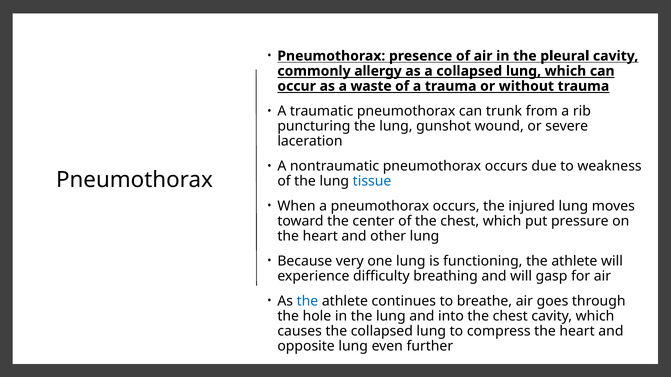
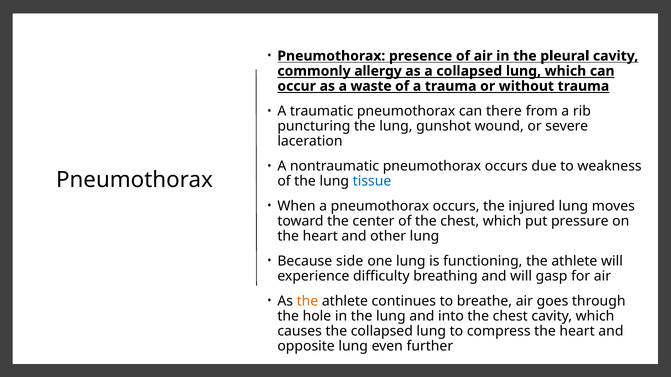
trunk: trunk -> there
very: very -> side
the at (307, 301) colour: blue -> orange
